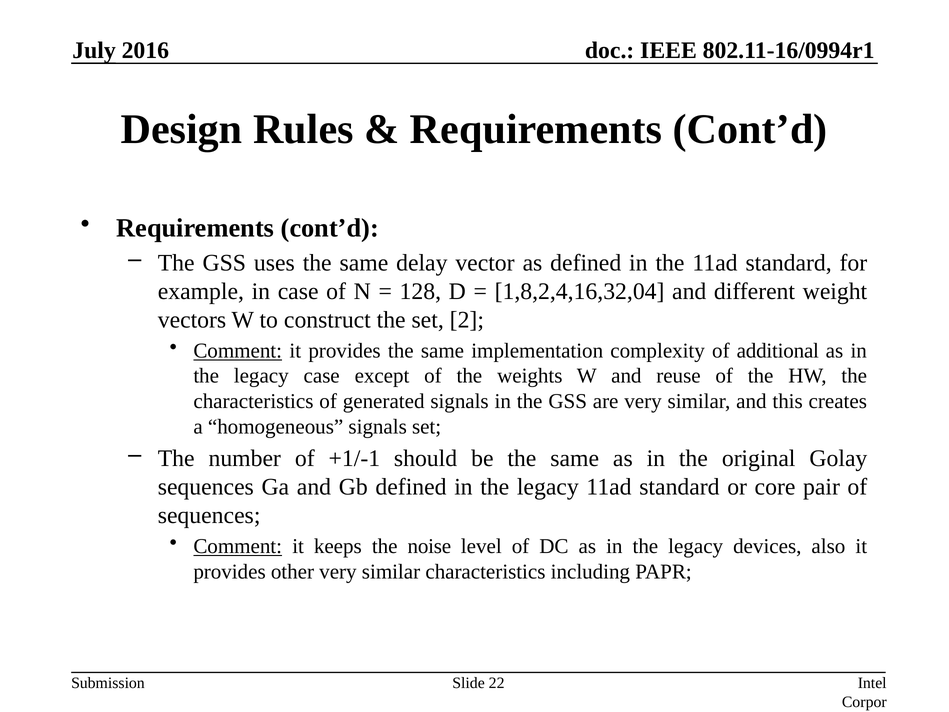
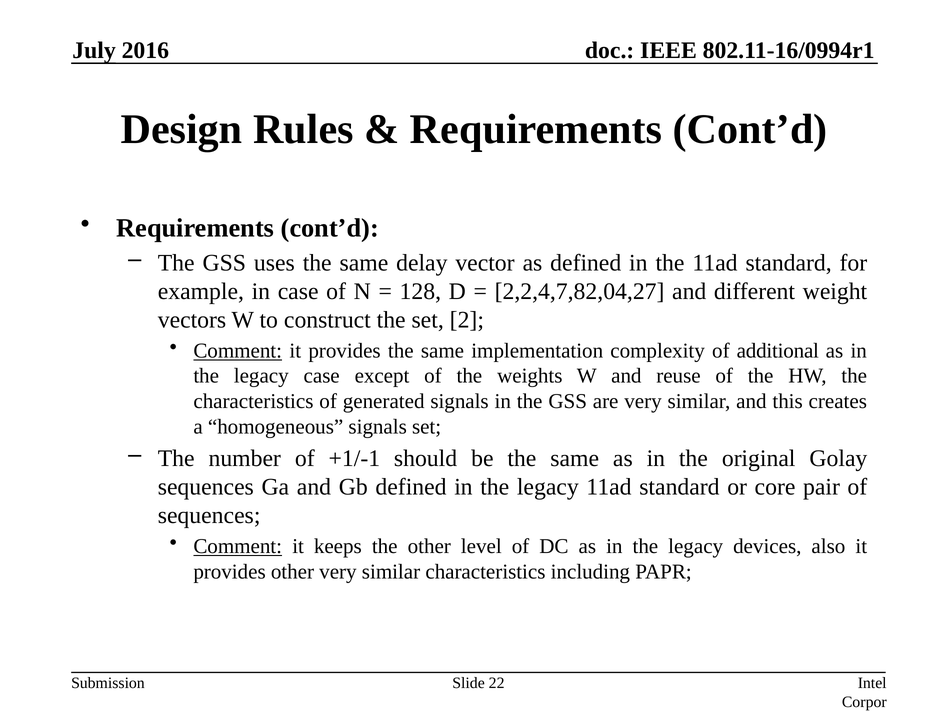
1,8,2,4,16,32,04: 1,8,2,4,16,32,04 -> 2,2,4,7,82,04,27
the noise: noise -> other
